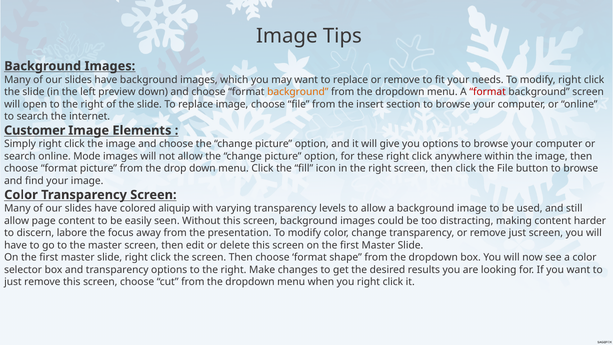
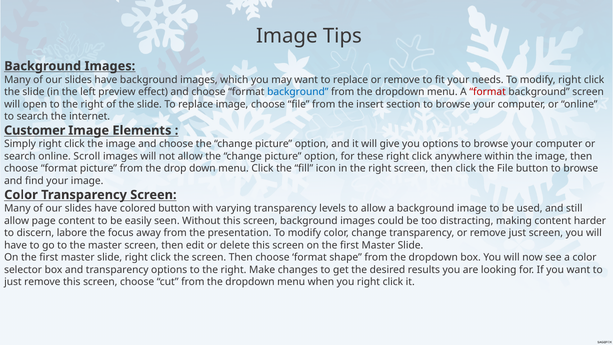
preview down: down -> effect
background at (298, 92) colour: orange -> blue
Mode: Mode -> Scroll
colored aliquip: aliquip -> button
